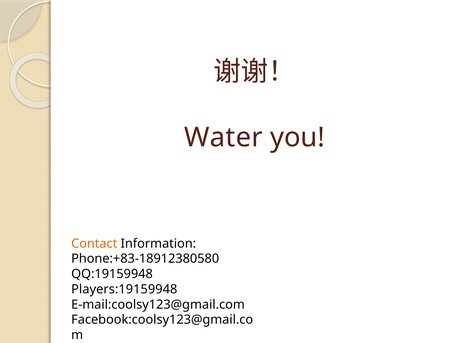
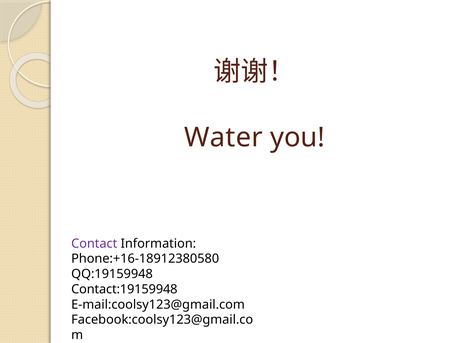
Contact colour: orange -> purple
Phone:+83-18912380580: Phone:+83-18912380580 -> Phone:+16-18912380580
Players:19159948: Players:19159948 -> Contact:19159948
